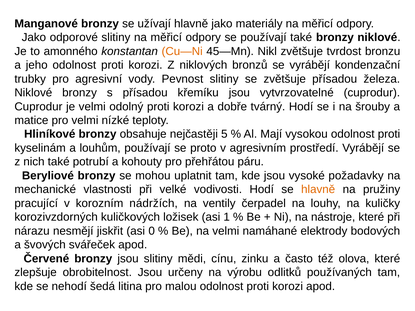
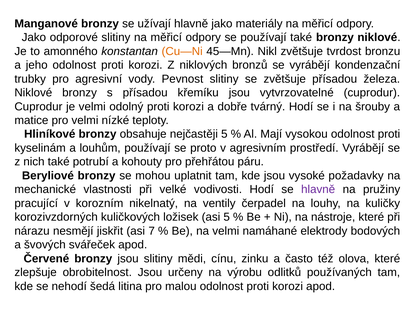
hlavně at (318, 190) colour: orange -> purple
nádržích: nádržích -> nikelnatý
asi 1: 1 -> 5
0: 0 -> 7
